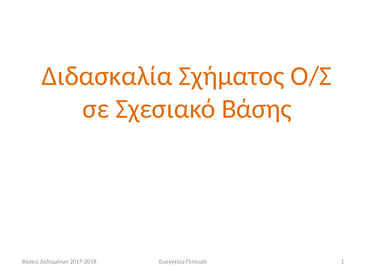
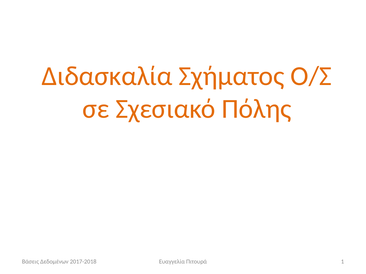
Βάσης: Βάσης -> Πόλης
